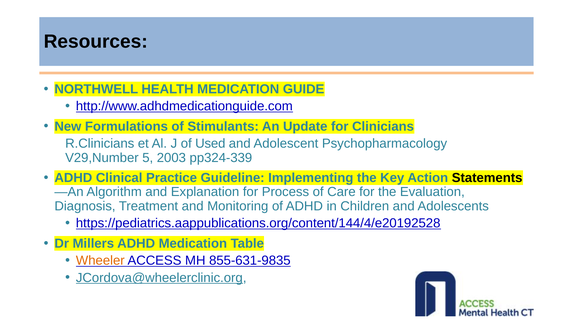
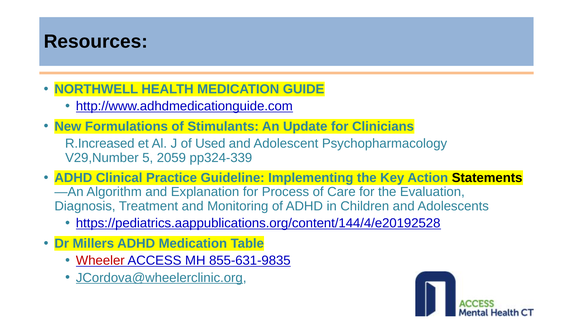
R.Clinicians: R.Clinicians -> R.Increased
2003: 2003 -> 2059
Wheeler colour: orange -> red
